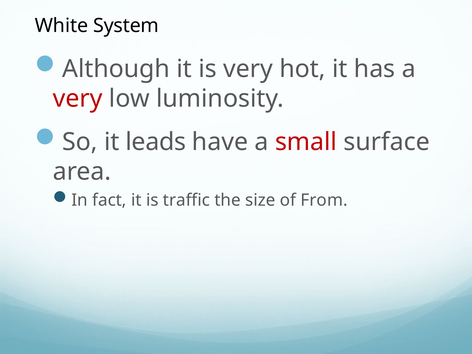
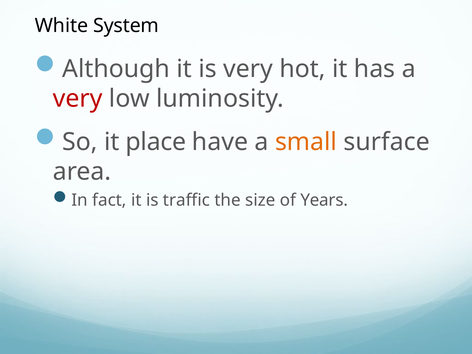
leads: leads -> place
small colour: red -> orange
From: From -> Years
